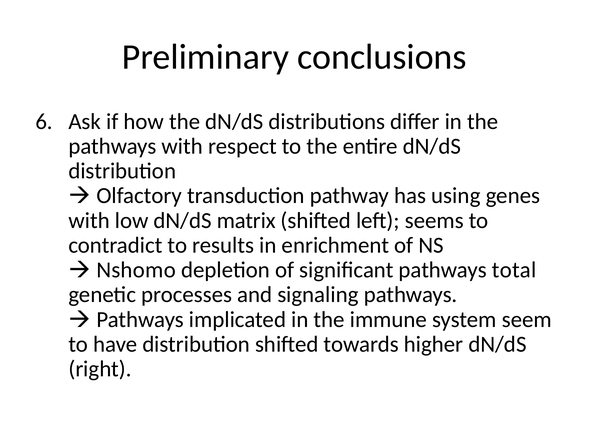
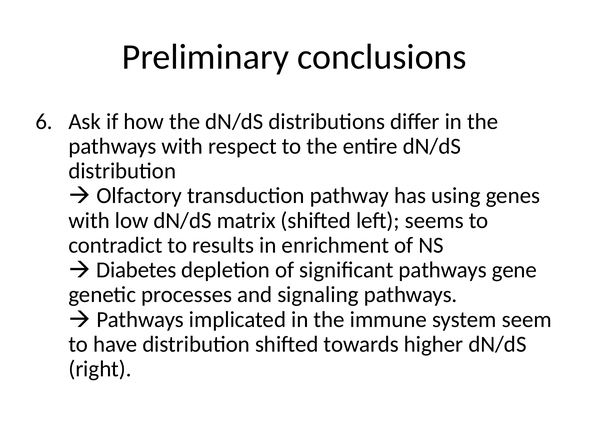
Nshomo: Nshomo -> Diabetes
total: total -> gene
